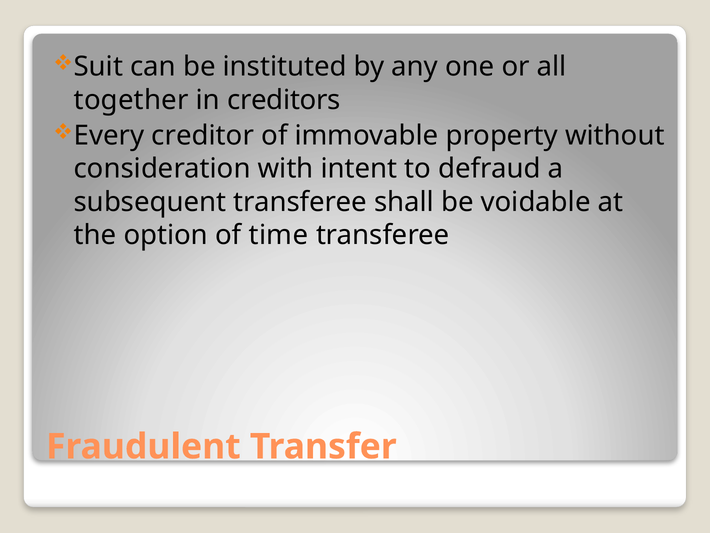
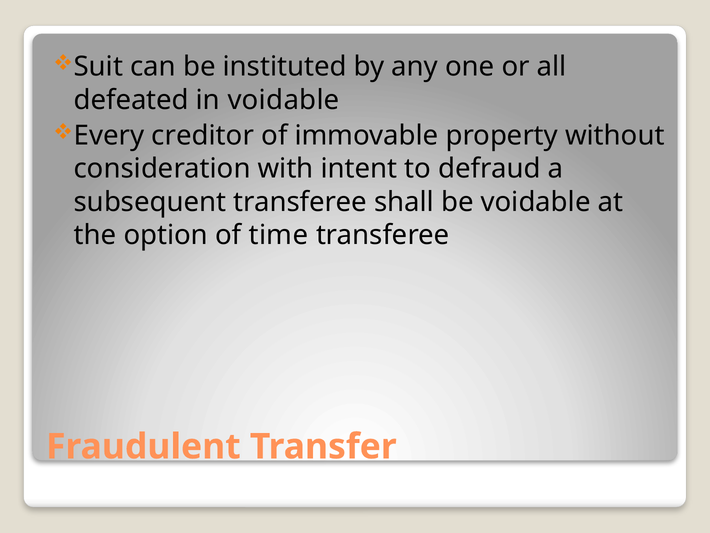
together: together -> defeated
in creditors: creditors -> voidable
